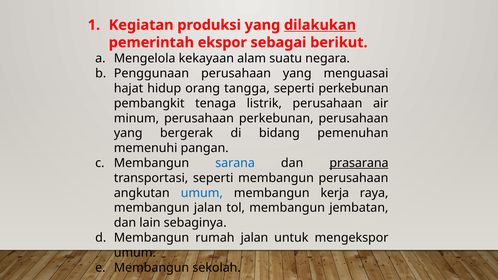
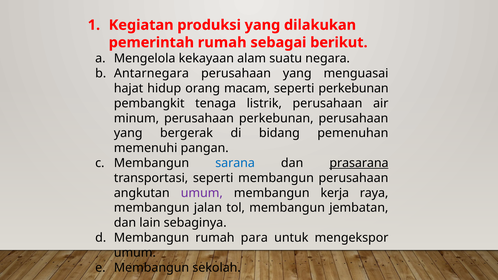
dilakukan underline: present -> none
pemerintah ekspor: ekspor -> rumah
Penggunaan: Penggunaan -> Antarnegara
tangga: tangga -> macam
umum at (202, 193) colour: blue -> purple
rumah jalan: jalan -> para
